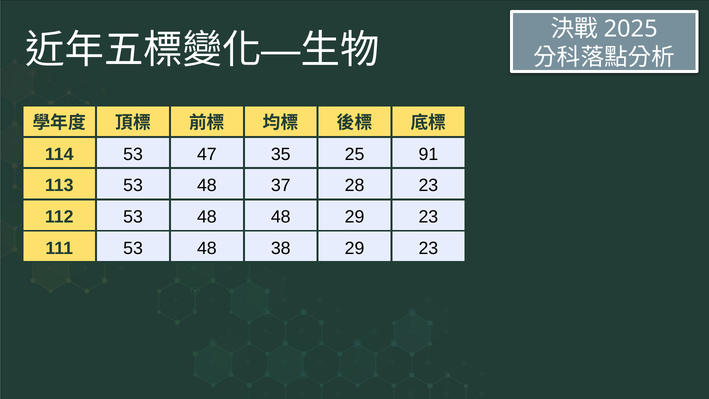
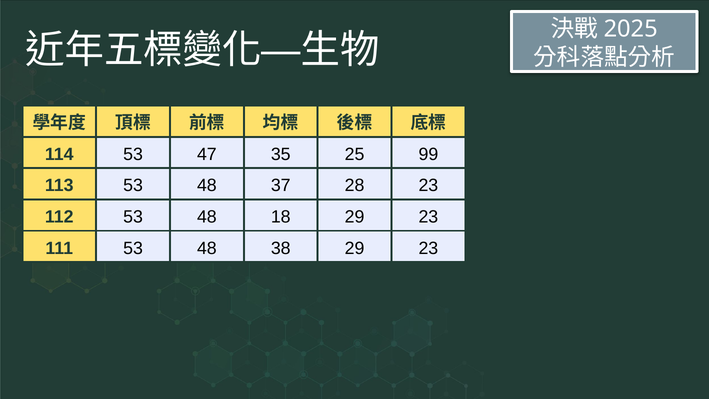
91: 91 -> 99
48 48: 48 -> 18
